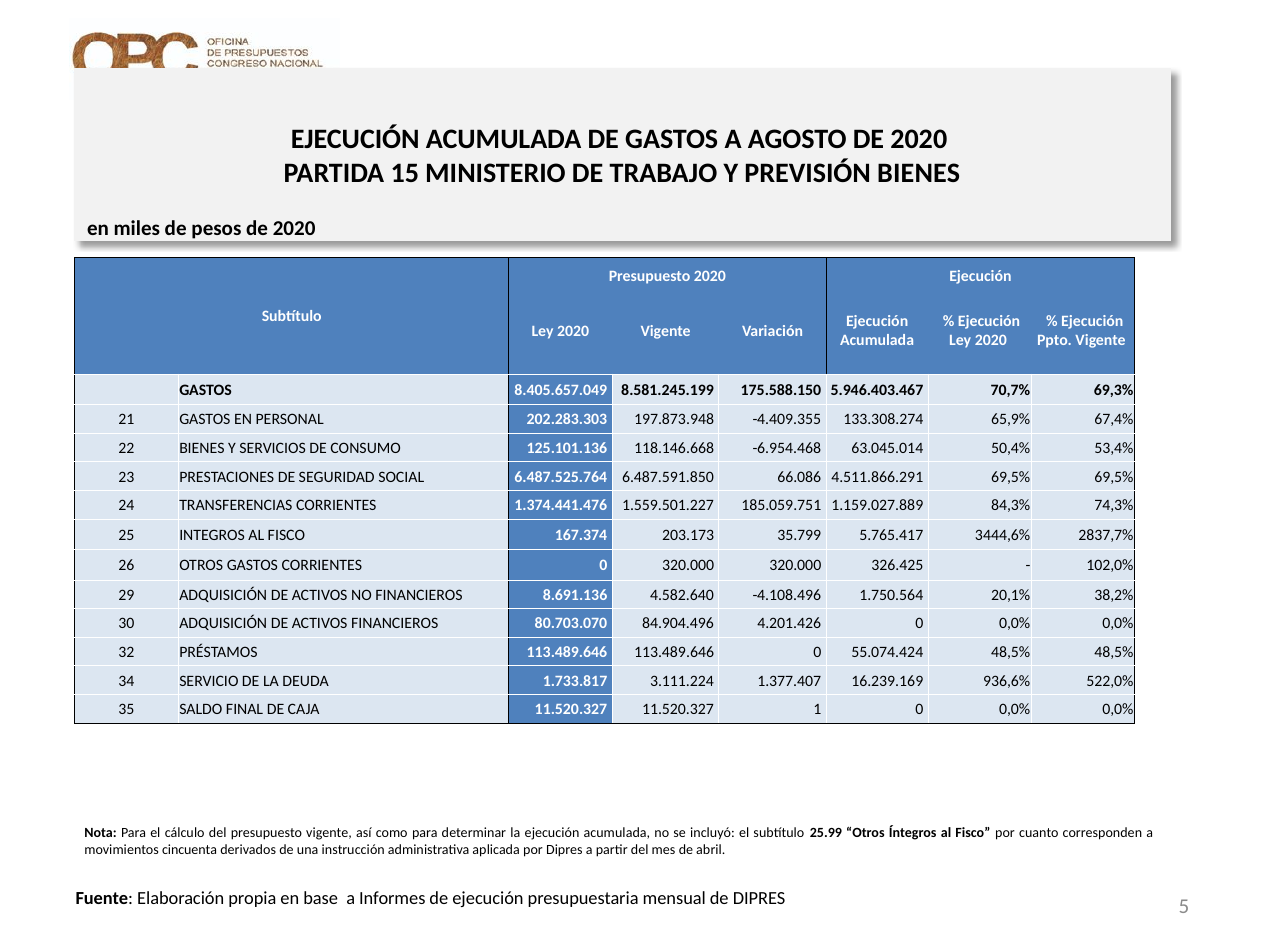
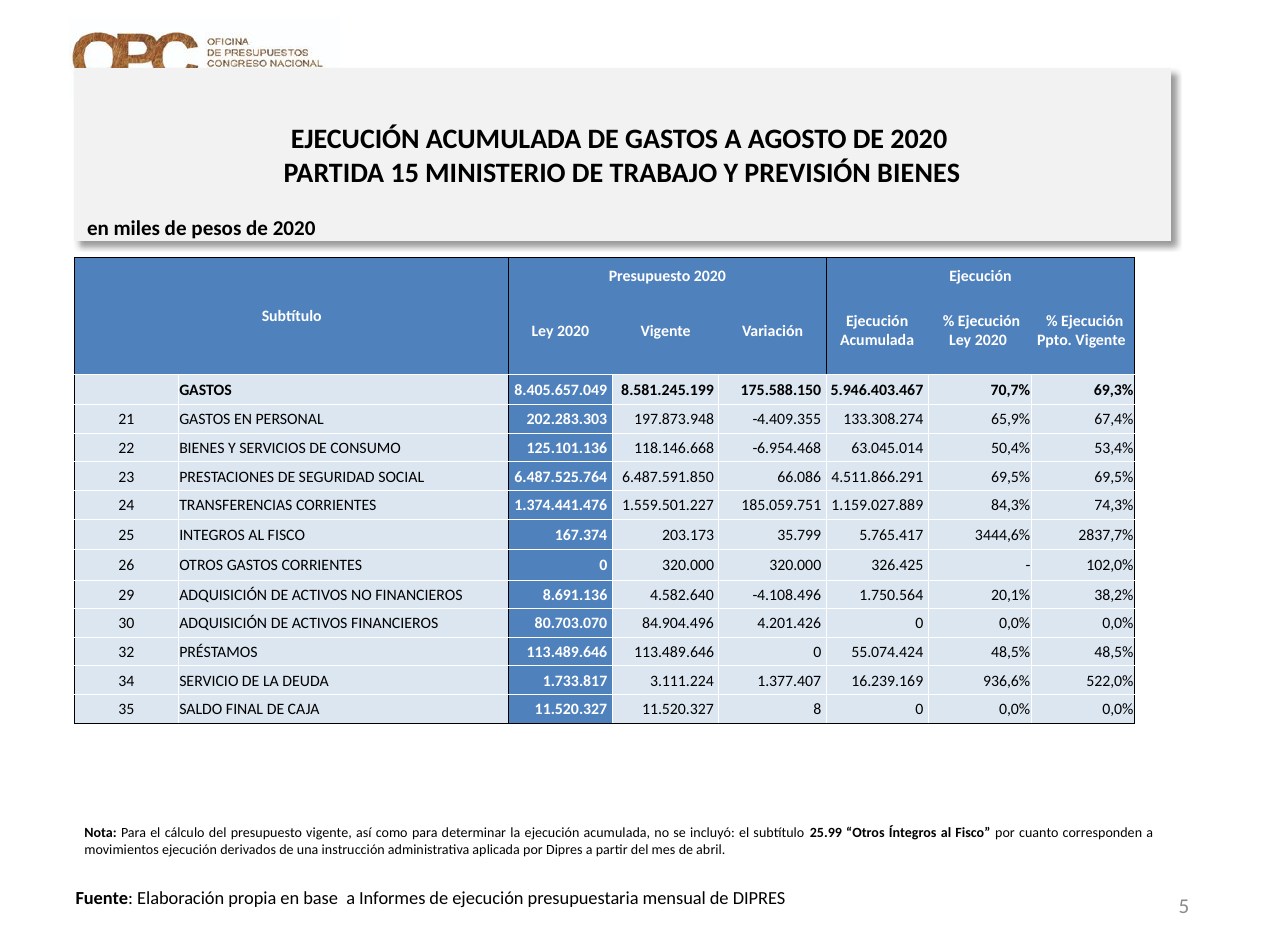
1: 1 -> 8
movimientos cincuenta: cincuenta -> ejecución
